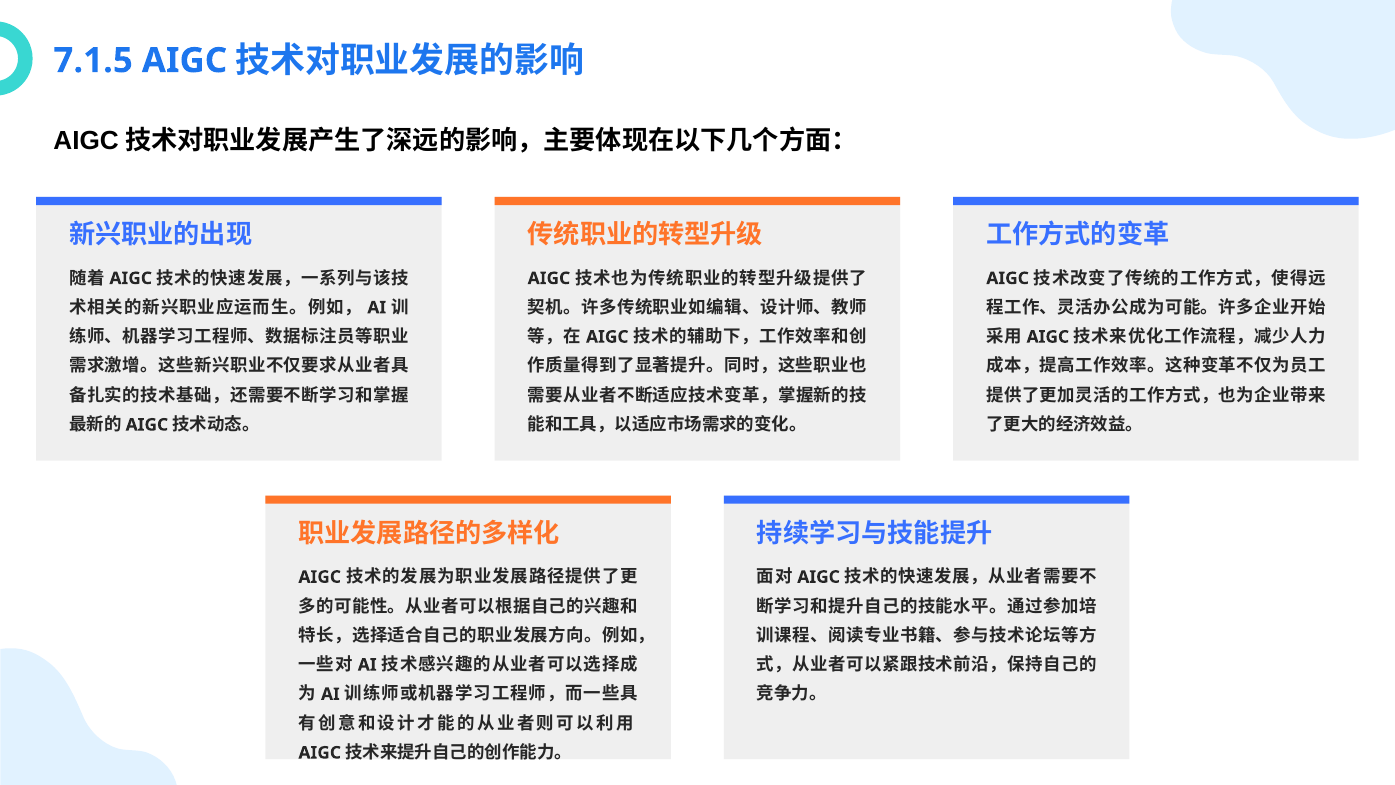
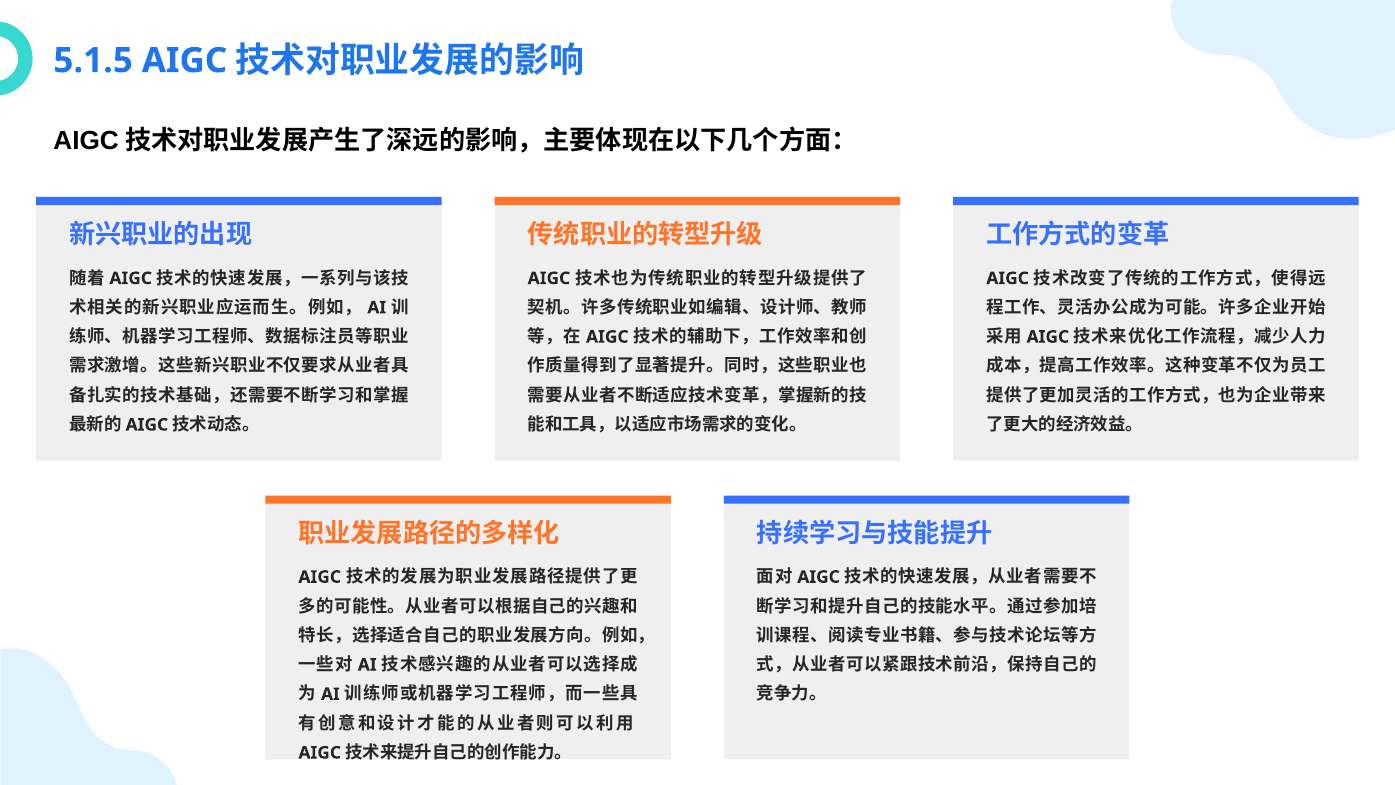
7.1.5: 7.1.5 -> 5.1.5
